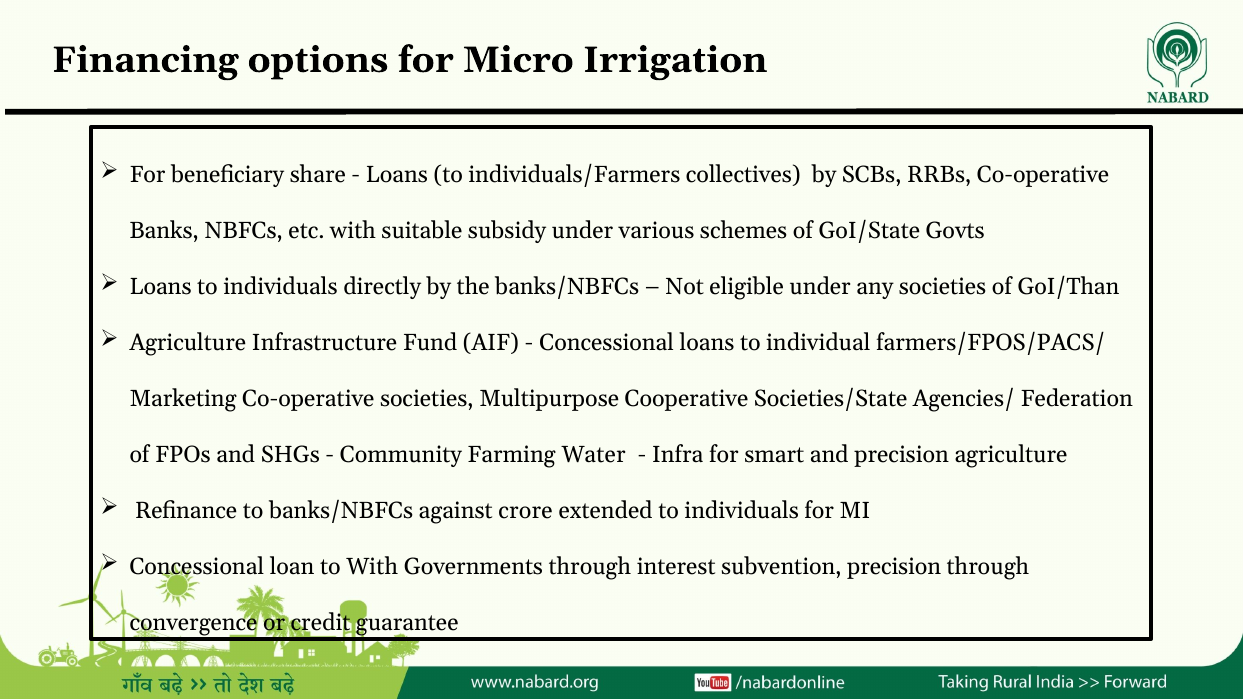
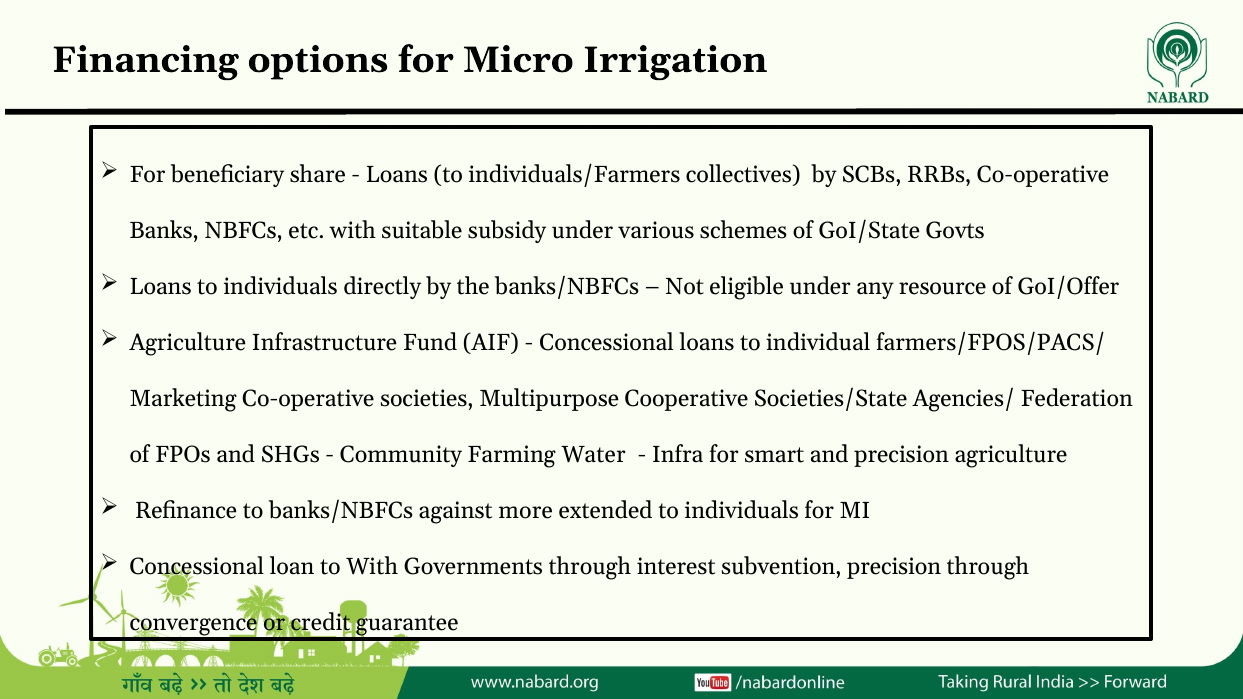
any societies: societies -> resource
GoI/Than: GoI/Than -> GoI/Offer
crore: crore -> more
